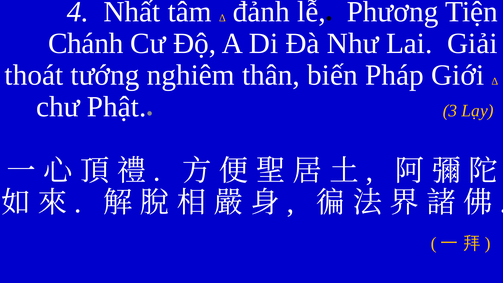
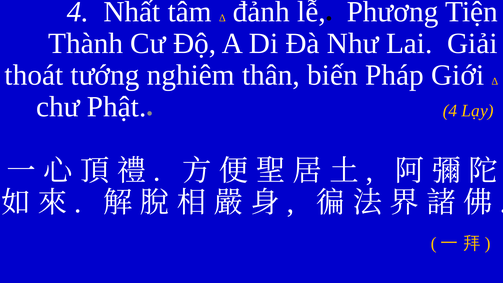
Chánh: Chánh -> Thành
3 at (450, 111): 3 -> 4
